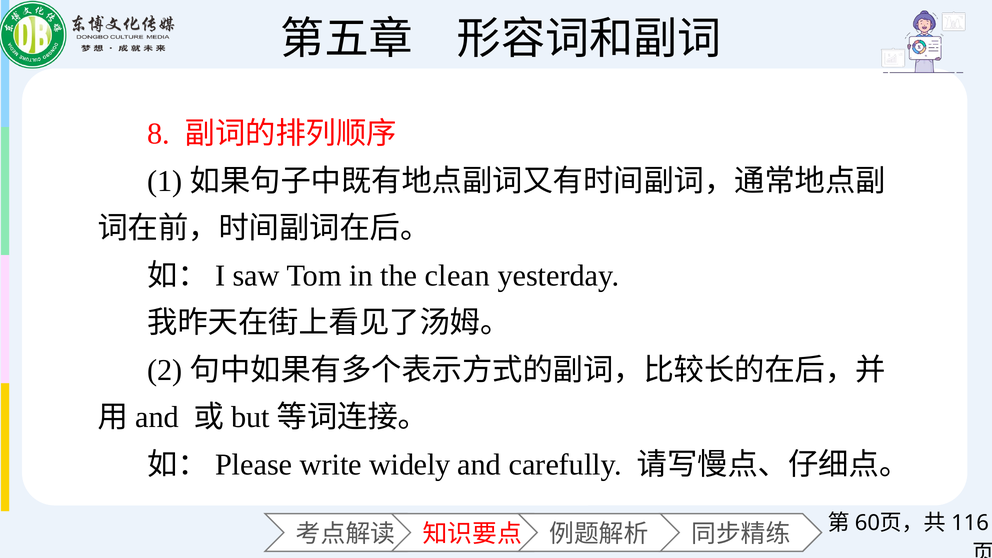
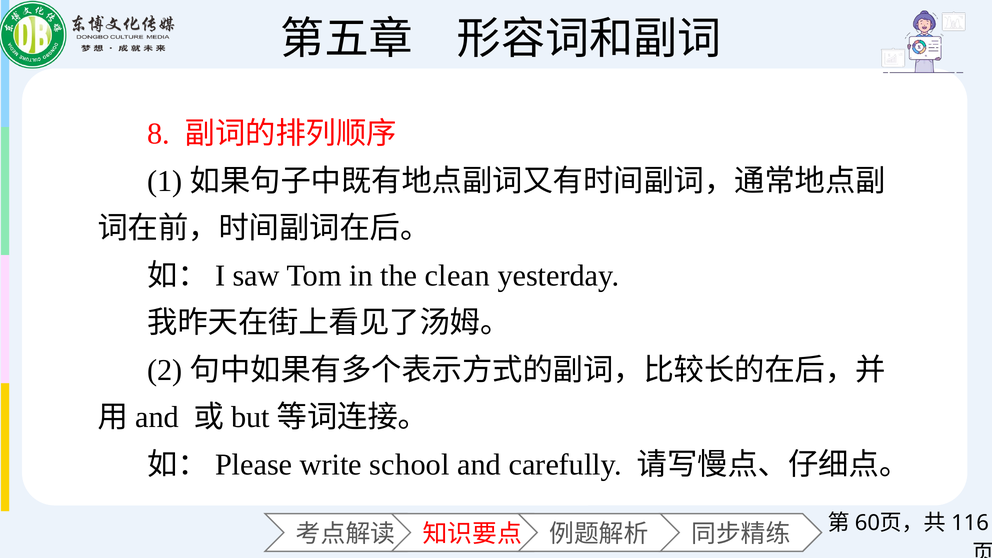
widely: widely -> school
